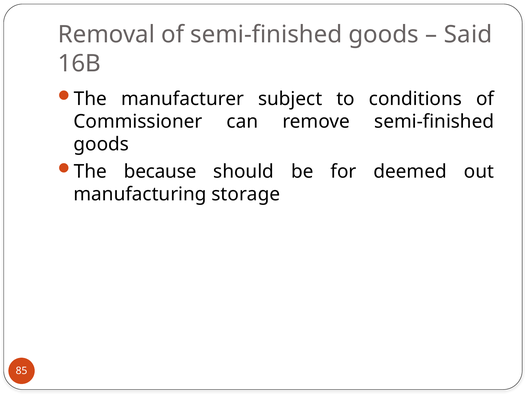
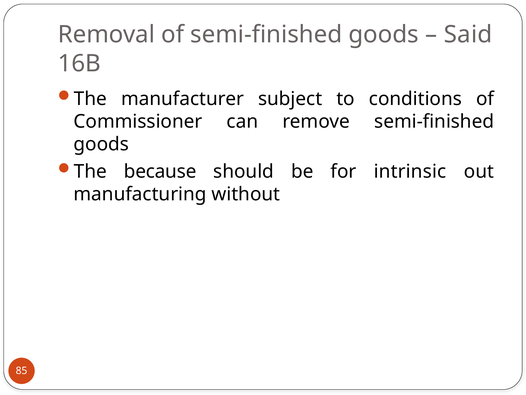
deemed: deemed -> intrinsic
storage: storage -> without
